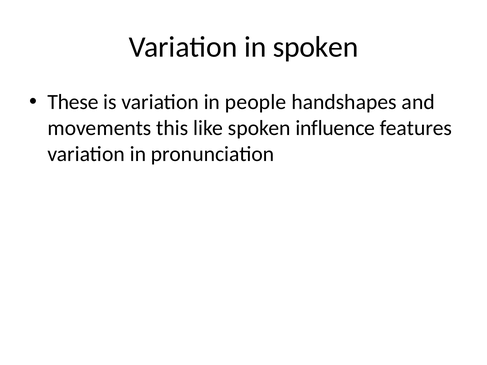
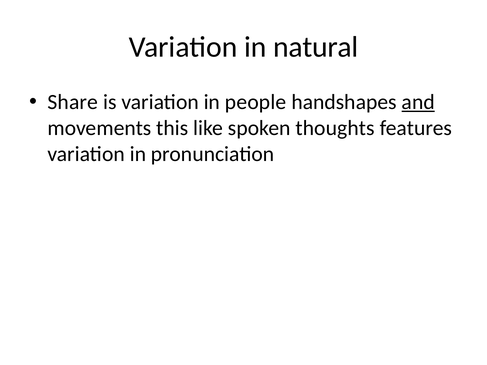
in spoken: spoken -> natural
These: These -> Share
and underline: none -> present
influence: influence -> thoughts
